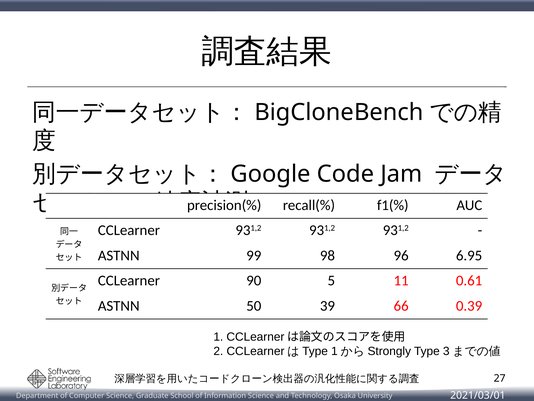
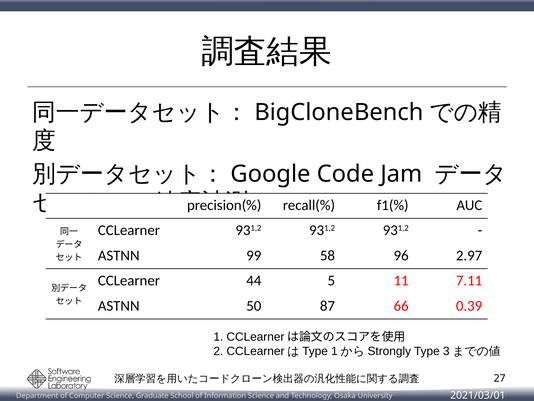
98: 98 -> 58
6.95: 6.95 -> 2.97
90: 90 -> 44
0.61: 0.61 -> 7.11
39: 39 -> 87
